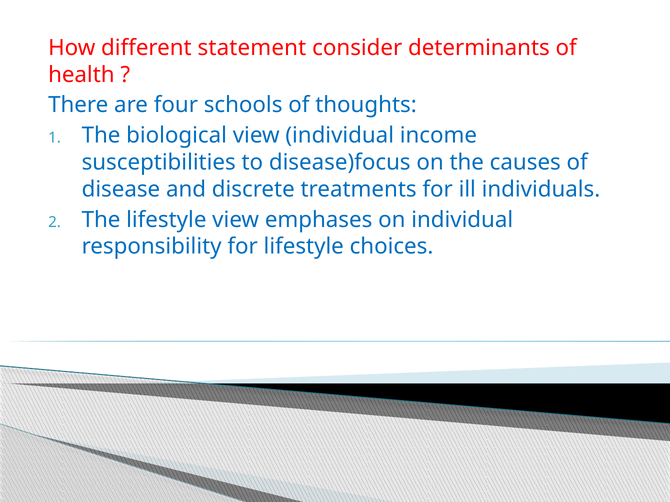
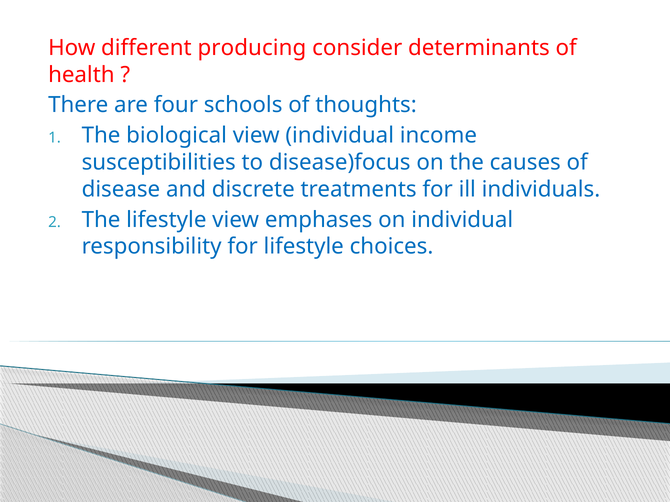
statement: statement -> producing
